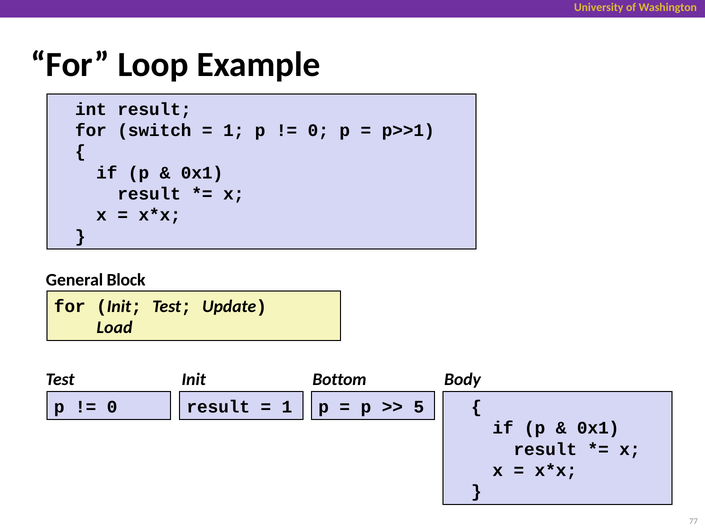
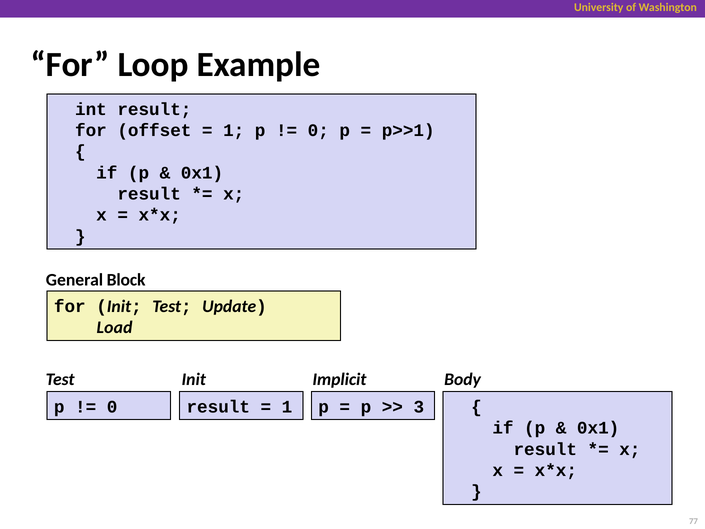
switch: switch -> offset
Bottom: Bottom -> Implicit
5: 5 -> 3
